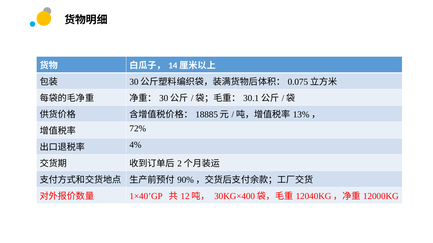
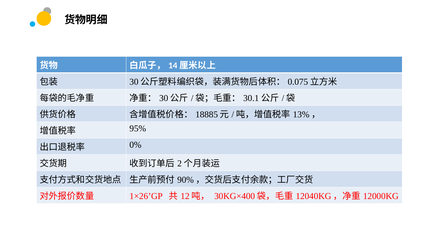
72%: 72% -> 95%
4%: 4% -> 0%
1×40’GP: 1×40’GP -> 1×26’GP
